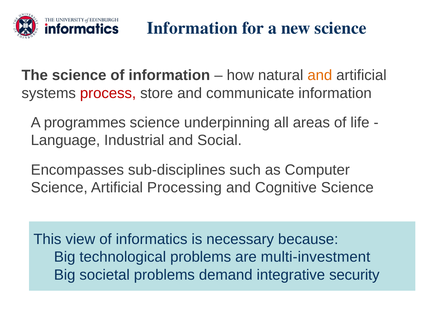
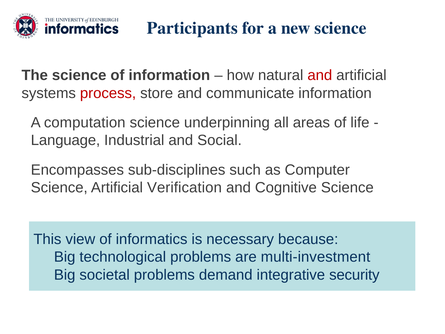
Information at (192, 28): Information -> Participants
and at (320, 75) colour: orange -> red
programmes: programmes -> computation
Processing: Processing -> Verification
